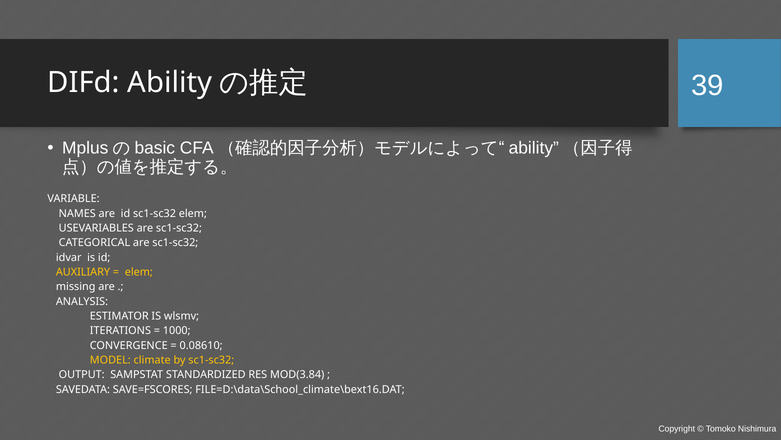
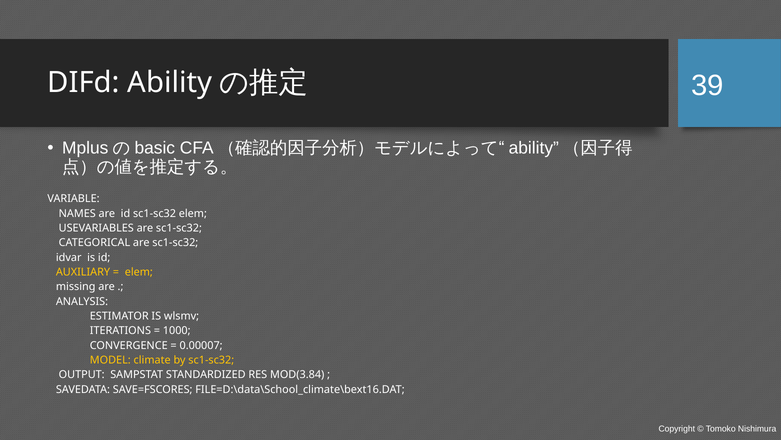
0.08610: 0.08610 -> 0.00007
